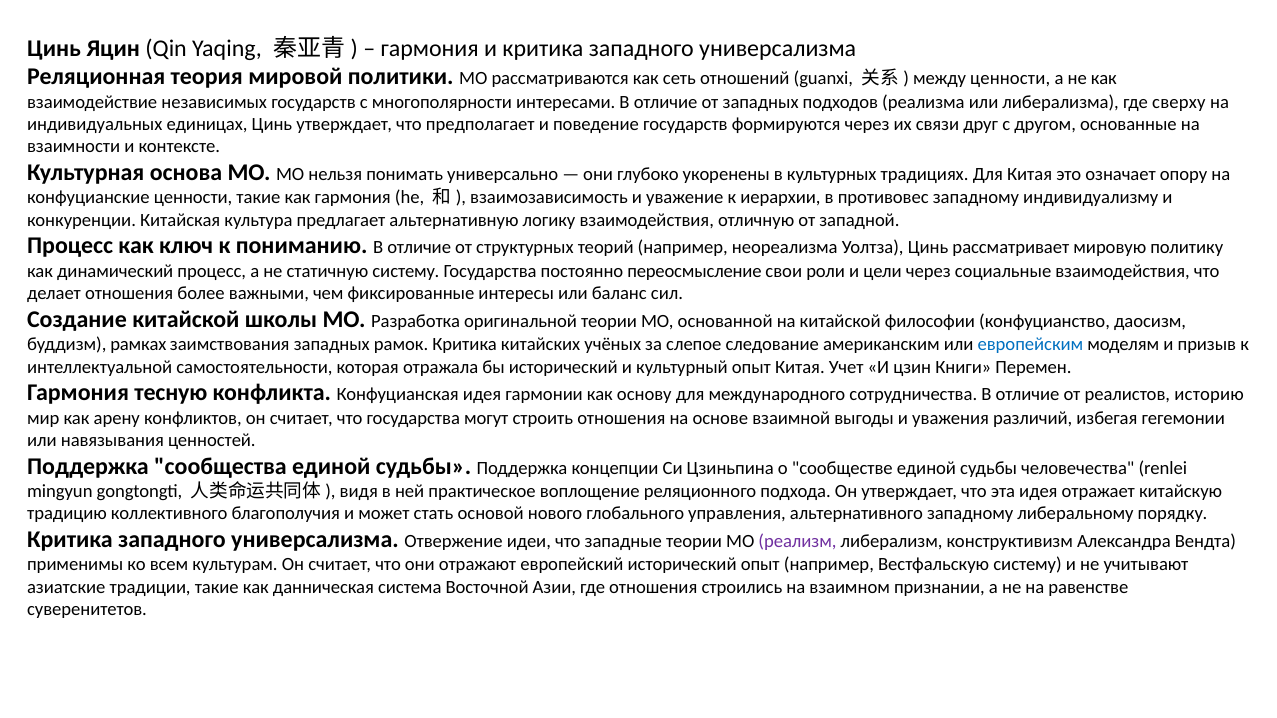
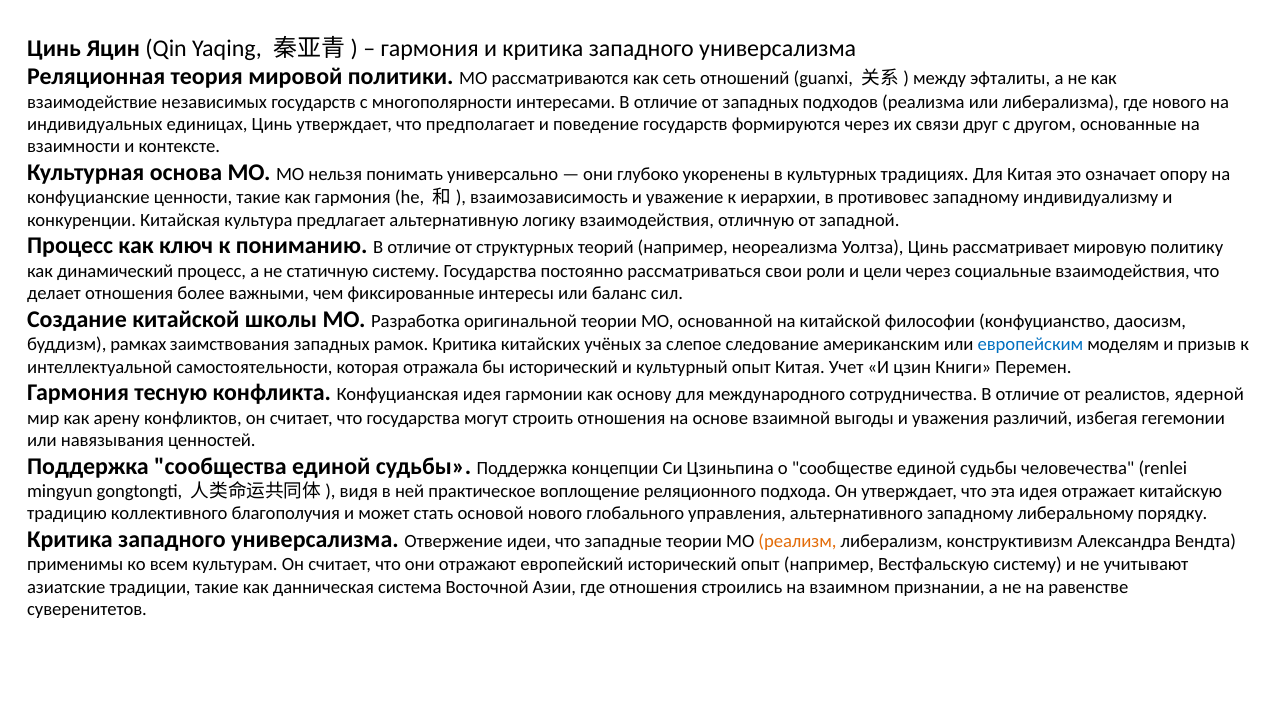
между ценности: ценности -> эфталиты
где сверху: сверху -> нового
переосмысление: переосмысление -> рассматриваться
историю: историю -> ядерной
реализм colour: purple -> orange
